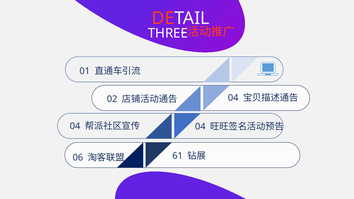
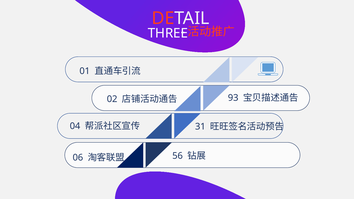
04 at (233, 98): 04 -> 93
04 at (200, 127): 04 -> 31
61: 61 -> 56
